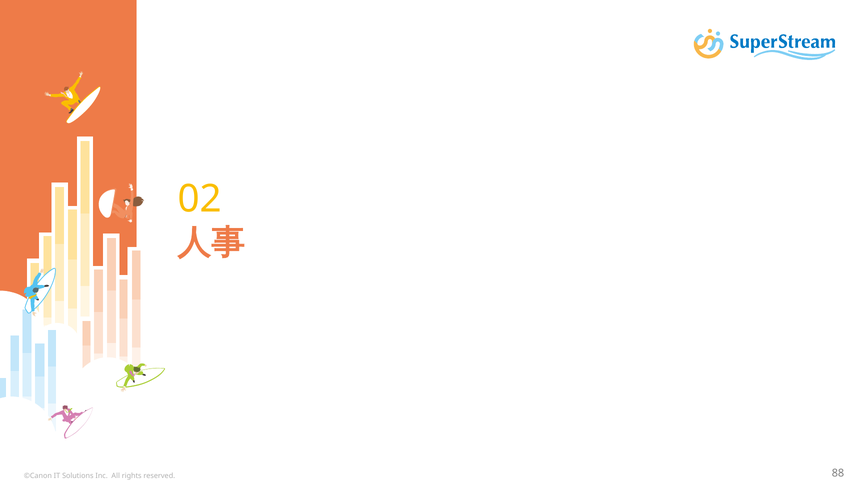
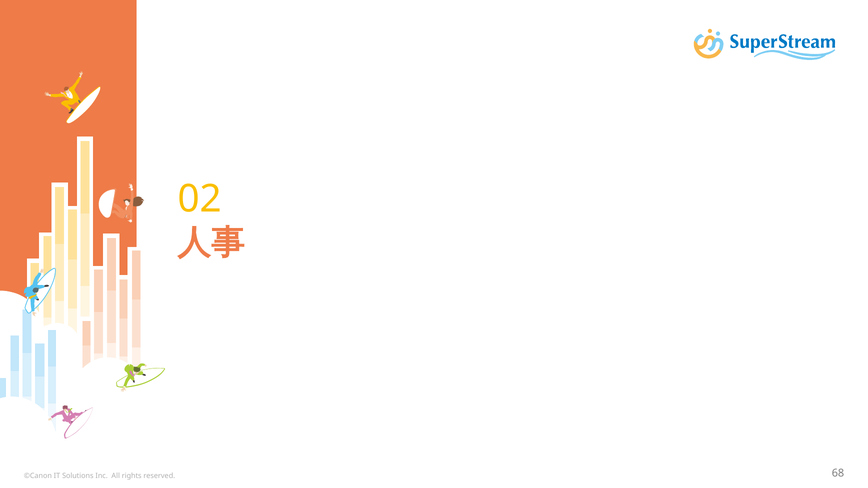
88: 88 -> 68
